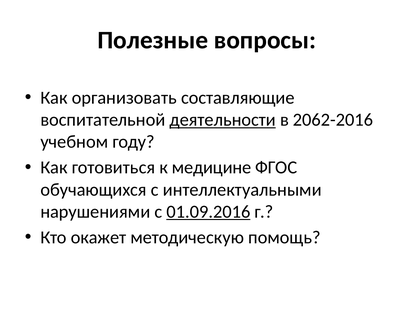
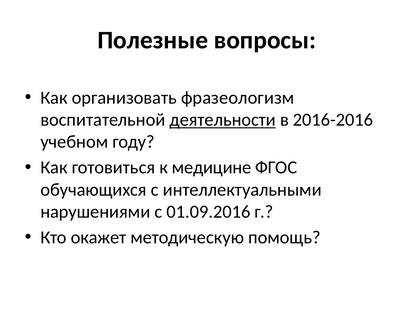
составляющие: составляющие -> фразеологизм
2062-2016: 2062-2016 -> 2016-2016
01.09.2016 underline: present -> none
